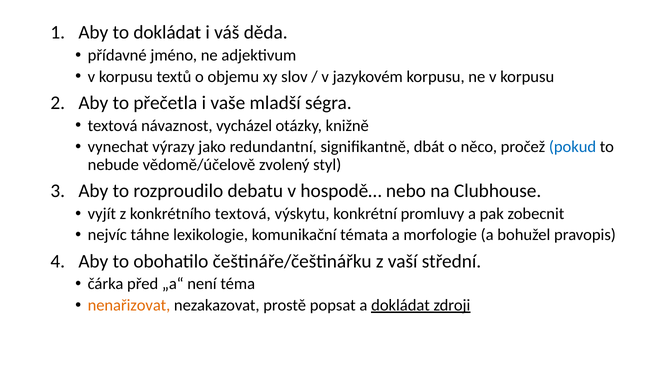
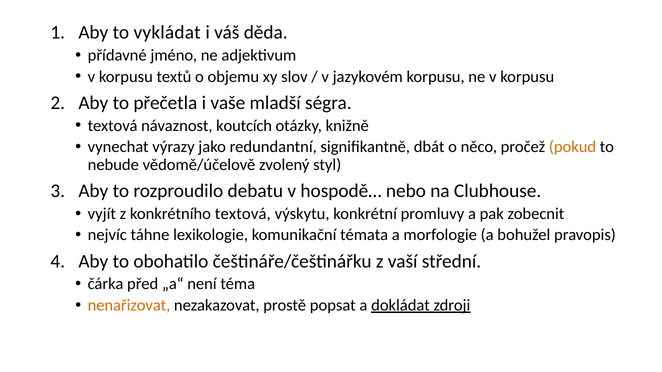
to dokládat: dokládat -> vykládat
vycházel: vycházel -> koutcích
pokud colour: blue -> orange
